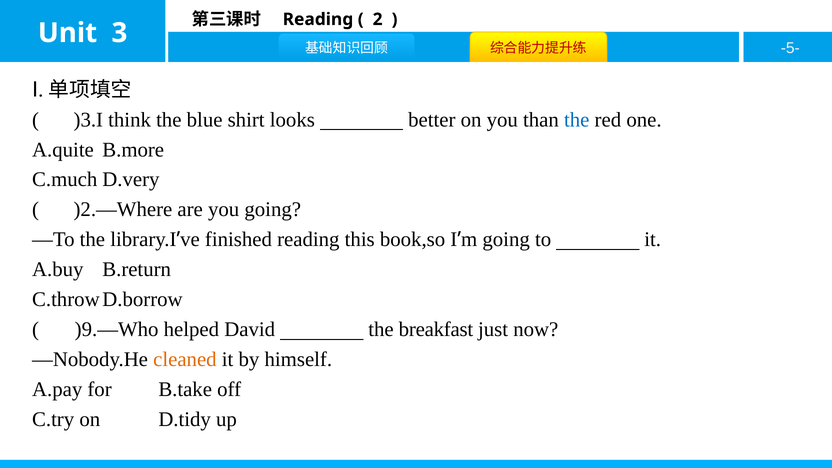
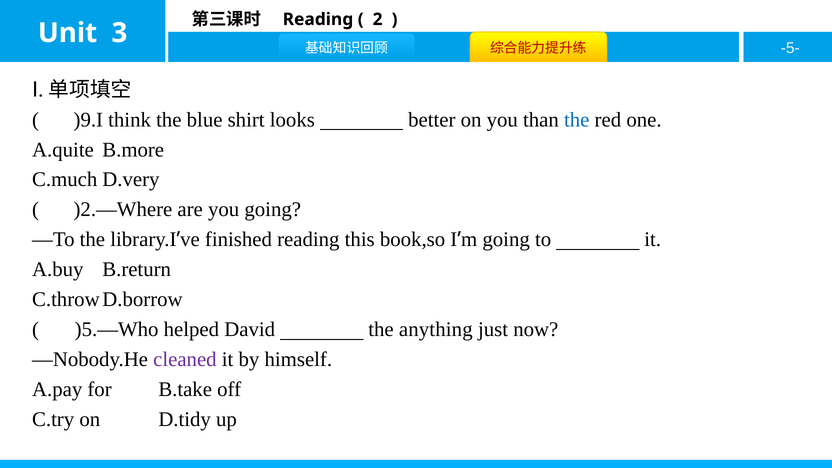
)3.I: )3.I -> )9.I
)9.—Who: )9.—Who -> )5.—Who
breakfast: breakfast -> anything
cleaned colour: orange -> purple
